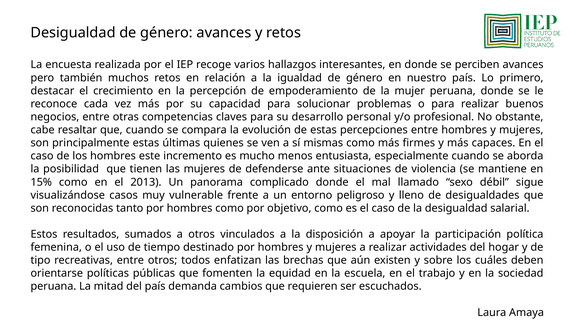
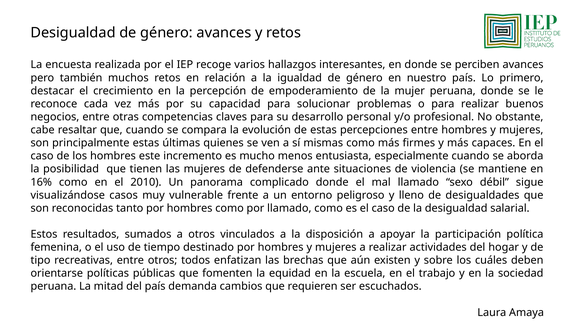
15%: 15% -> 16%
2013: 2013 -> 2010
por objetivo: objetivo -> llamado
